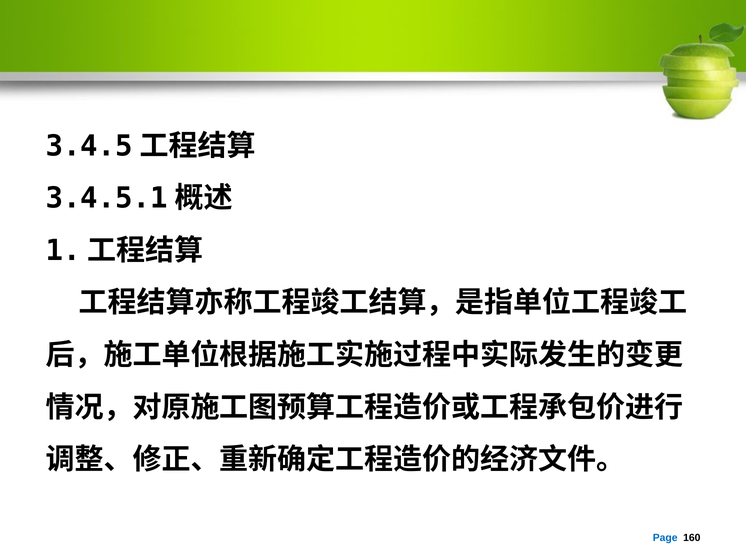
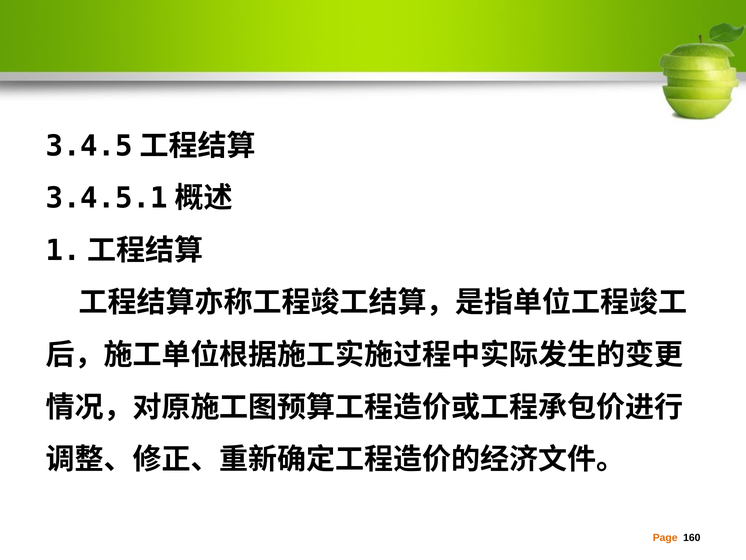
Page colour: blue -> orange
